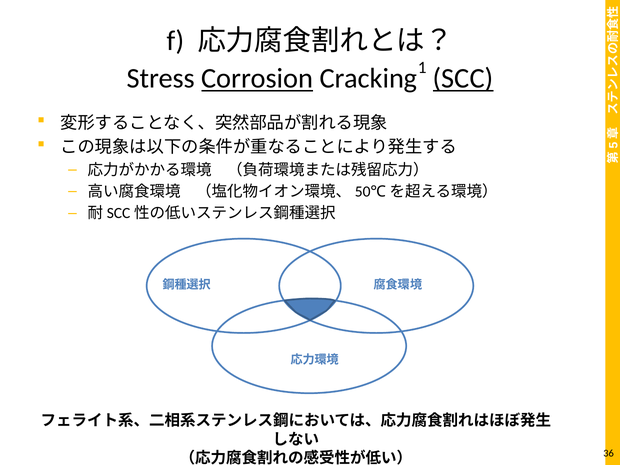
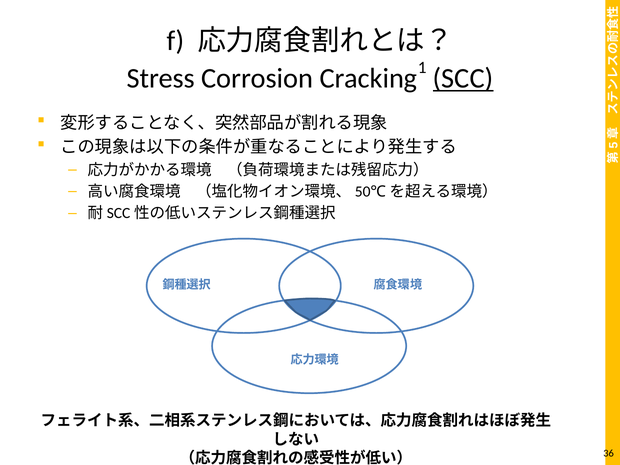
Corrosion underline: present -> none
